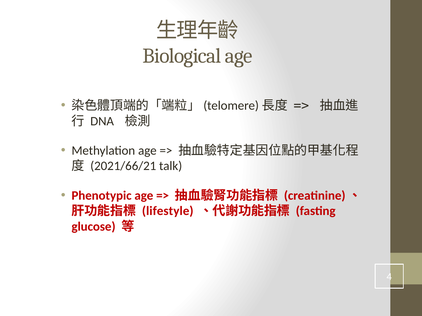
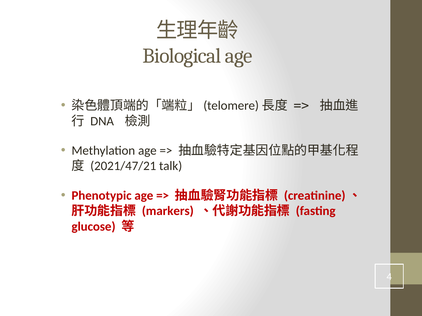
2021/66/21: 2021/66/21 -> 2021/47/21
lifestyle: lifestyle -> markers
